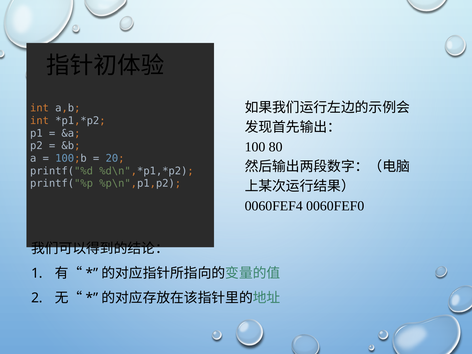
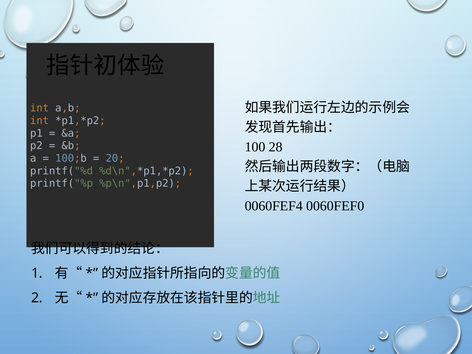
80: 80 -> 28
